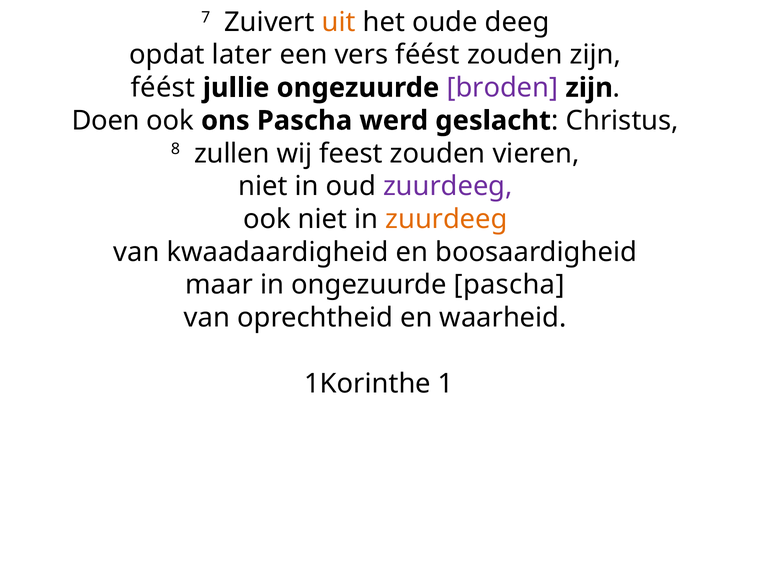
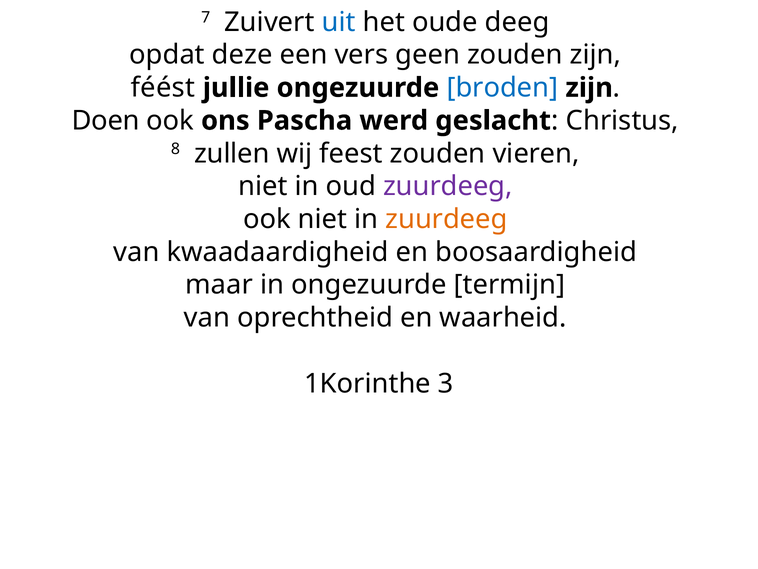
uit colour: orange -> blue
later: later -> deze
vers féést: féést -> geen
broden colour: purple -> blue
ongezuurde pascha: pascha -> termijn
1: 1 -> 3
